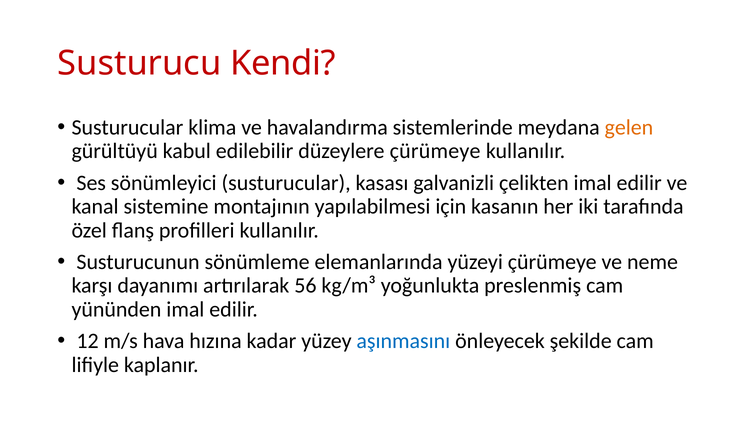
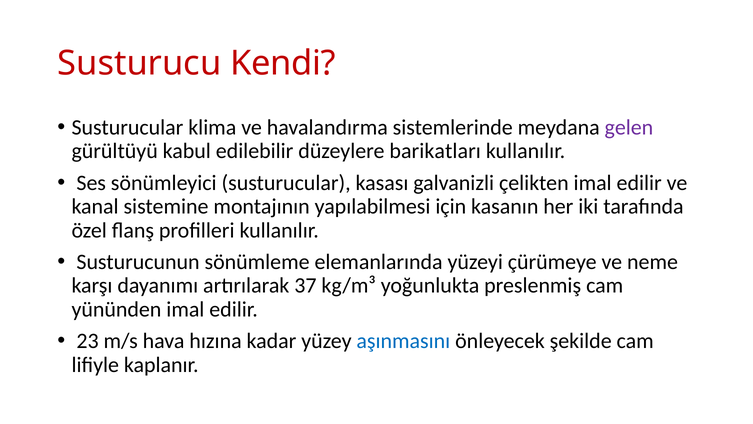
gelen colour: orange -> purple
düzeylere çürümeye: çürümeye -> barikatları
56: 56 -> 37
12: 12 -> 23
